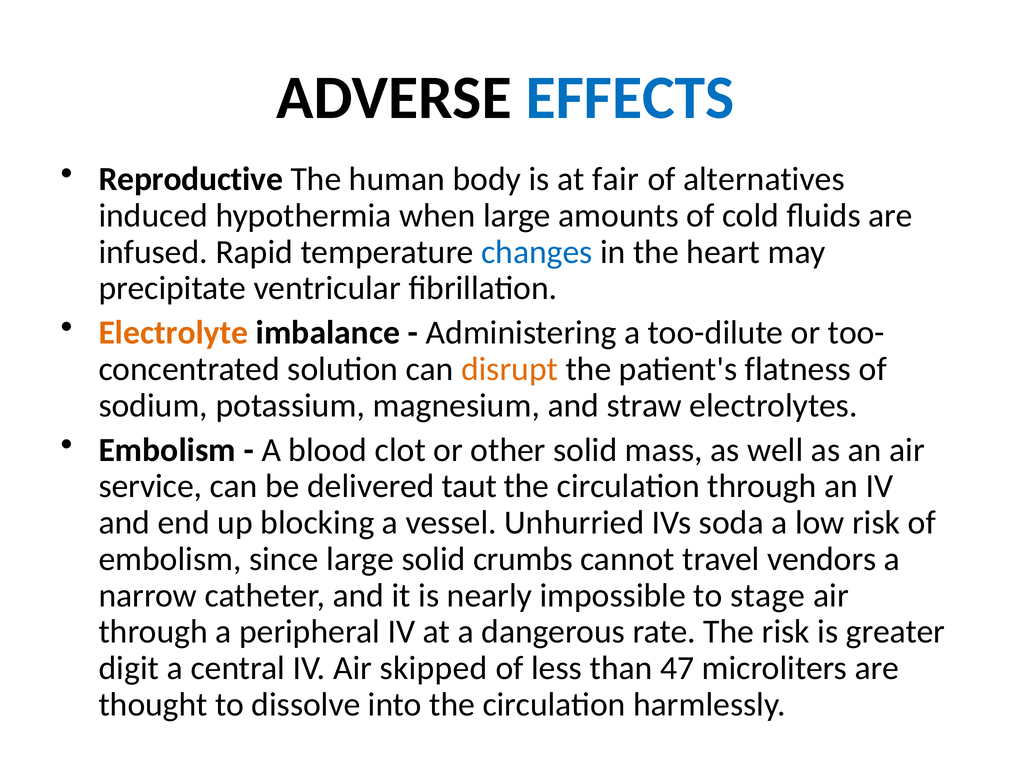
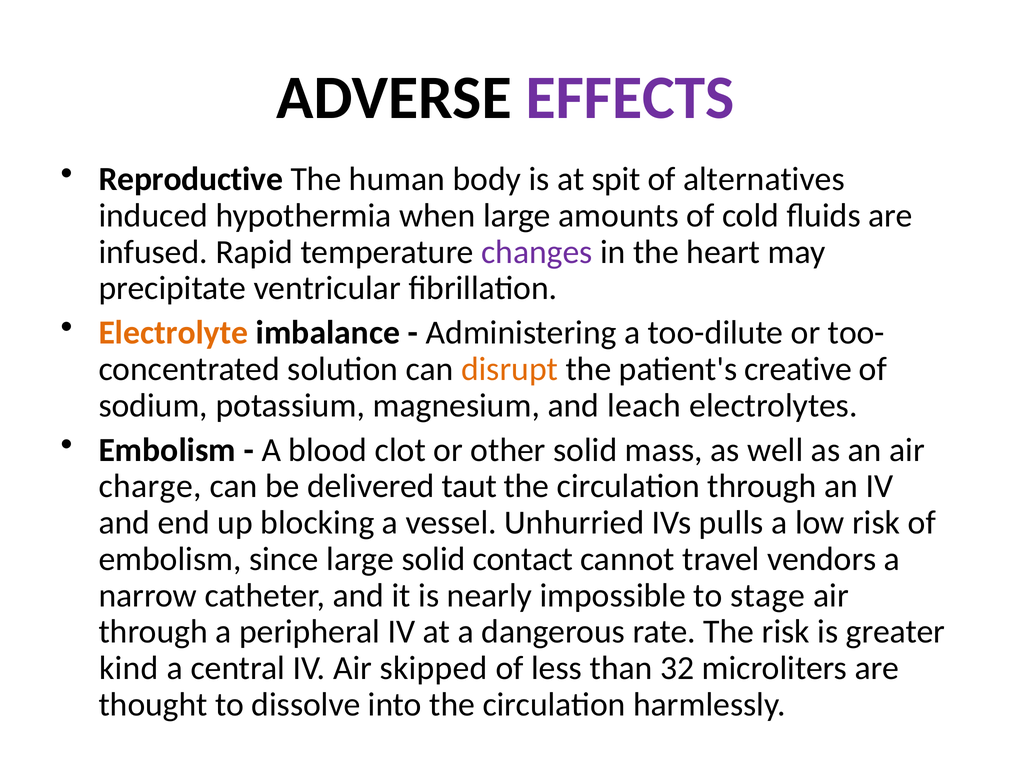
EFFECTS colour: blue -> purple
fair: fair -> spit
changes colour: blue -> purple
flatness: flatness -> creative
straw: straw -> leach
service: service -> charge
soda: soda -> pulls
crumbs: crumbs -> contact
digit: digit -> kind
47: 47 -> 32
